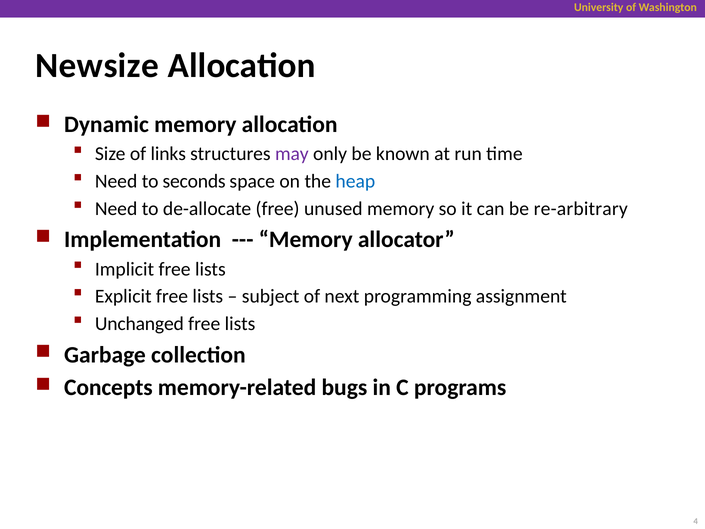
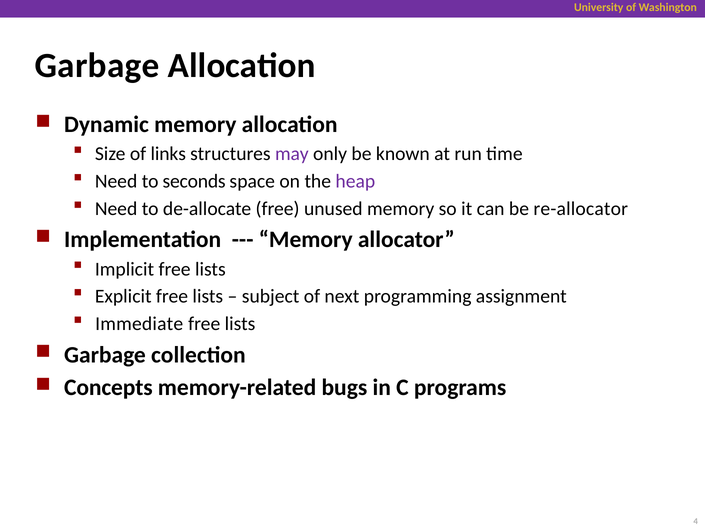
Newsize at (97, 65): Newsize -> Garbage
heap colour: blue -> purple
re-arbitrary: re-arbitrary -> re-allocator
Unchanged: Unchanged -> Immediate
